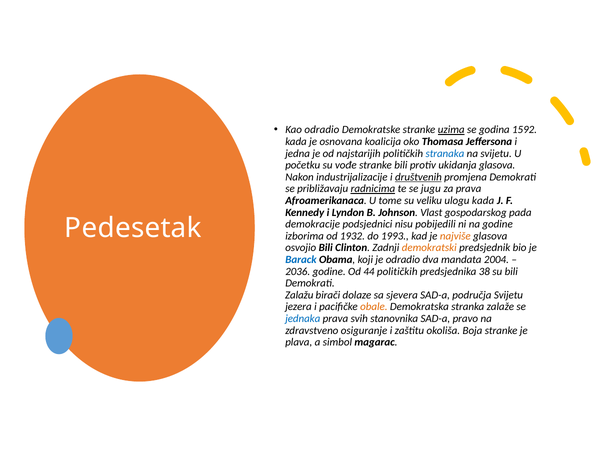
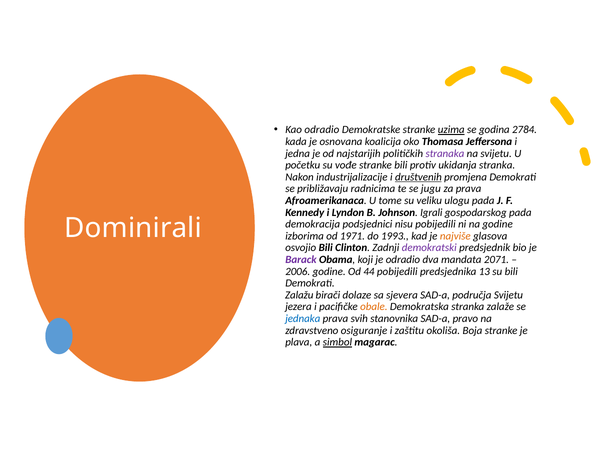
1592: 1592 -> 2784
stranaka colour: blue -> purple
ukidanja glasova: glasova -> stranka
radnicima underline: present -> none
ulogu kada: kada -> pada
Vlast: Vlast -> Igrali
demokracije: demokracije -> demokracija
Pedesetak: Pedesetak -> Dominirali
1932: 1932 -> 1971
demokratski colour: orange -> purple
Barack colour: blue -> purple
2004: 2004 -> 2071
2036: 2036 -> 2006
44 političkih: političkih -> pobijedili
38: 38 -> 13
simbol underline: none -> present
